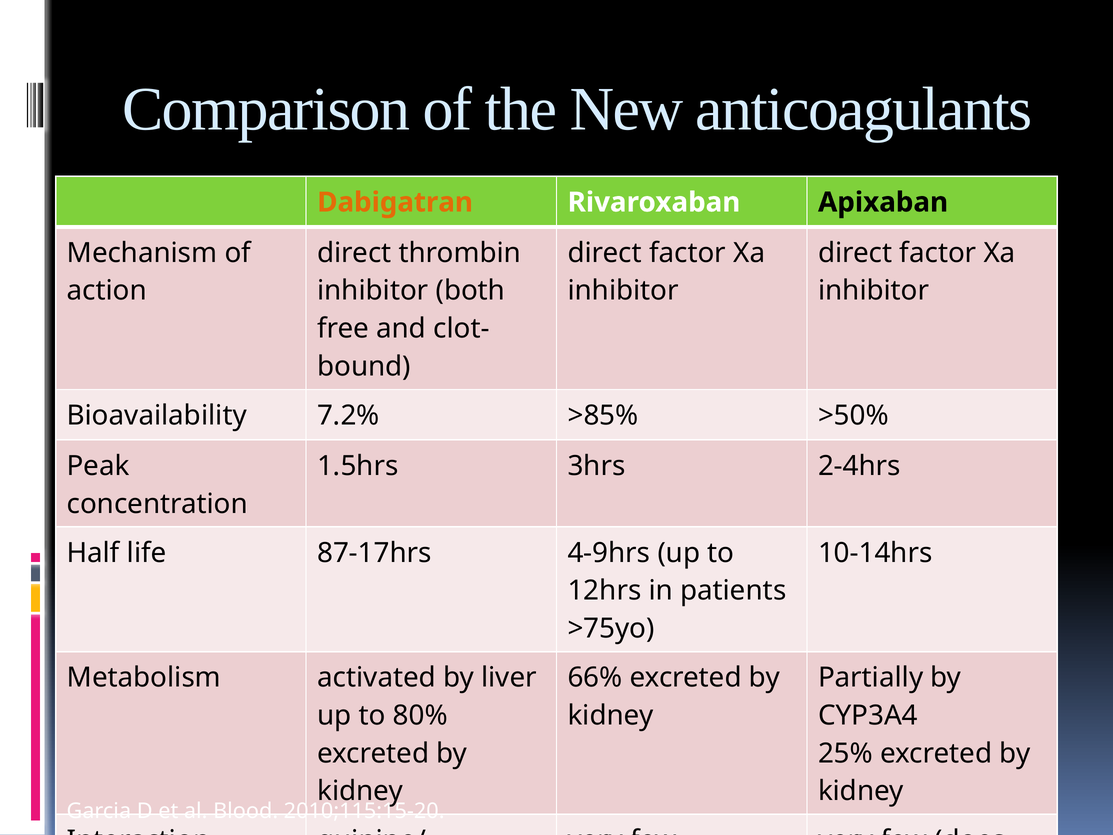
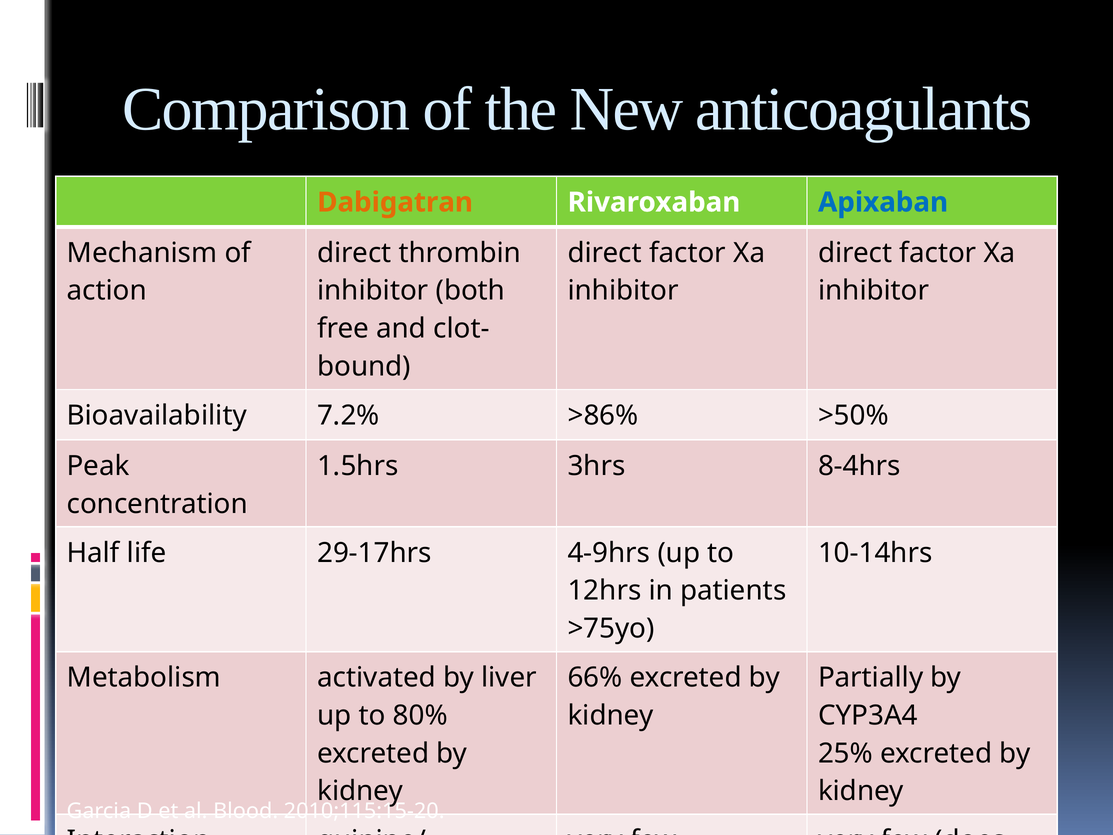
Apixaban colour: black -> blue
>85%: >85% -> >86%
2-4hrs: 2-4hrs -> 8-4hrs
87-17hrs: 87-17hrs -> 29-17hrs
